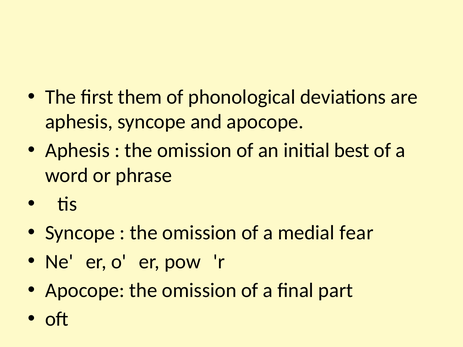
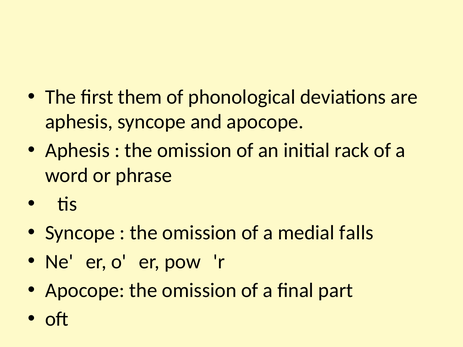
best: best -> rack
fear: fear -> falls
